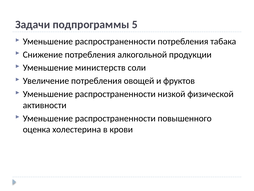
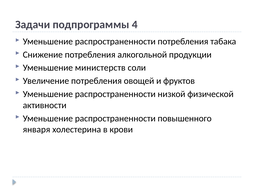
5: 5 -> 4
оценка: оценка -> января
